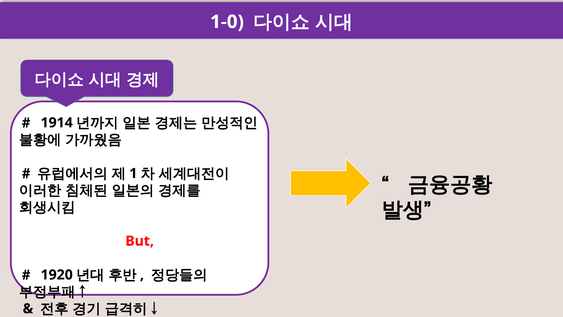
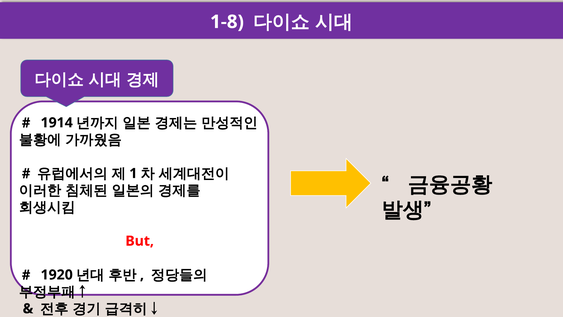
1-0: 1-0 -> 1-8
